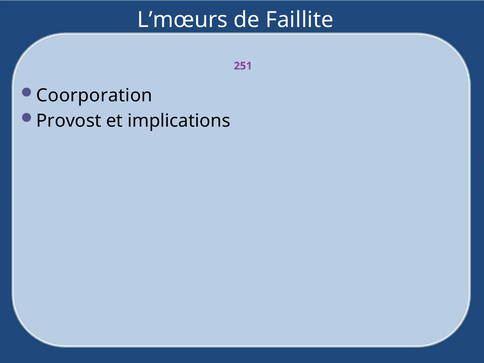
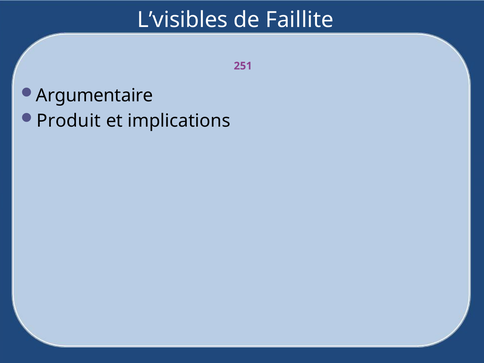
L’mœurs: L’mœurs -> L’visibles
Coorporation: Coorporation -> Argumentaire
Provost: Provost -> Produit
